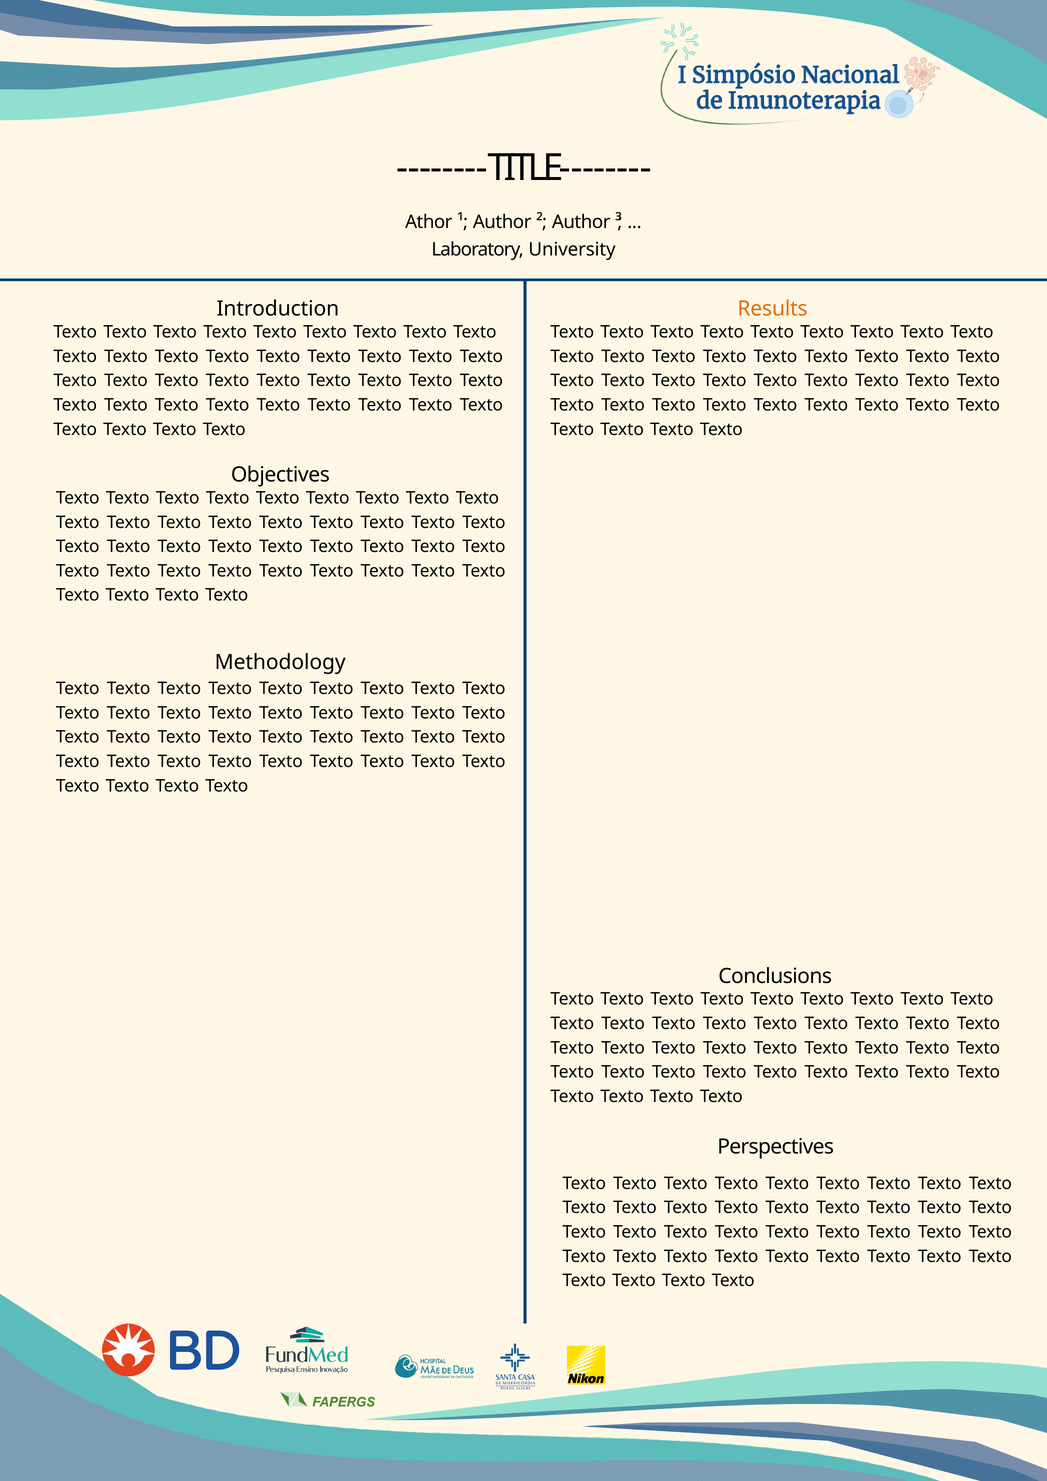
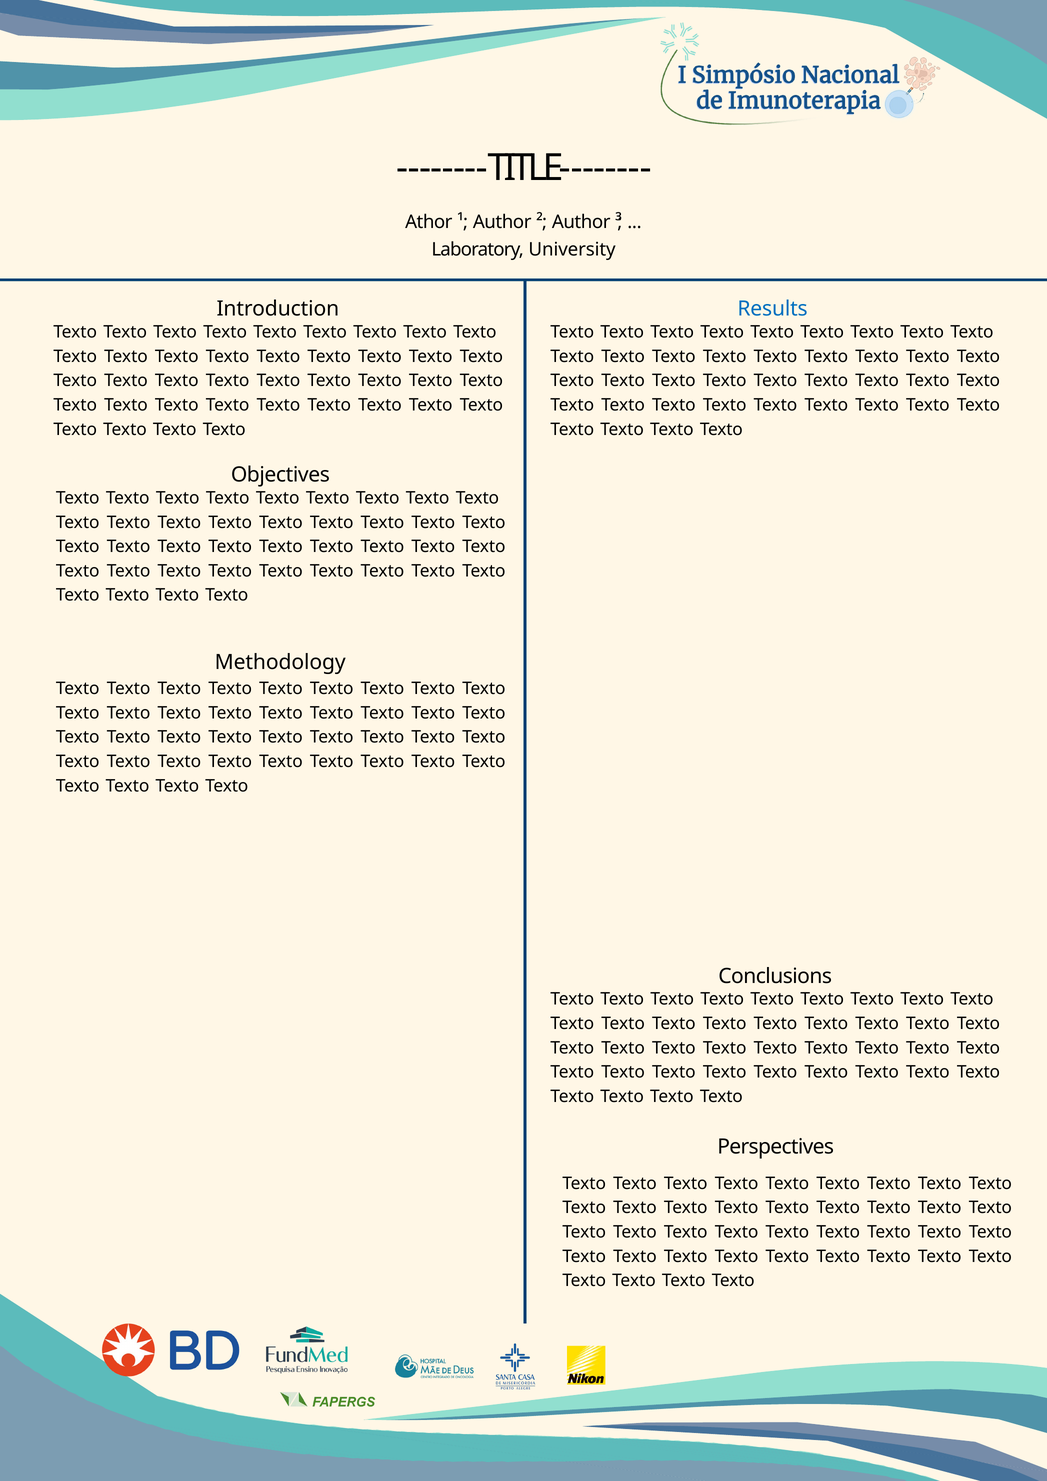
Results colour: orange -> blue
